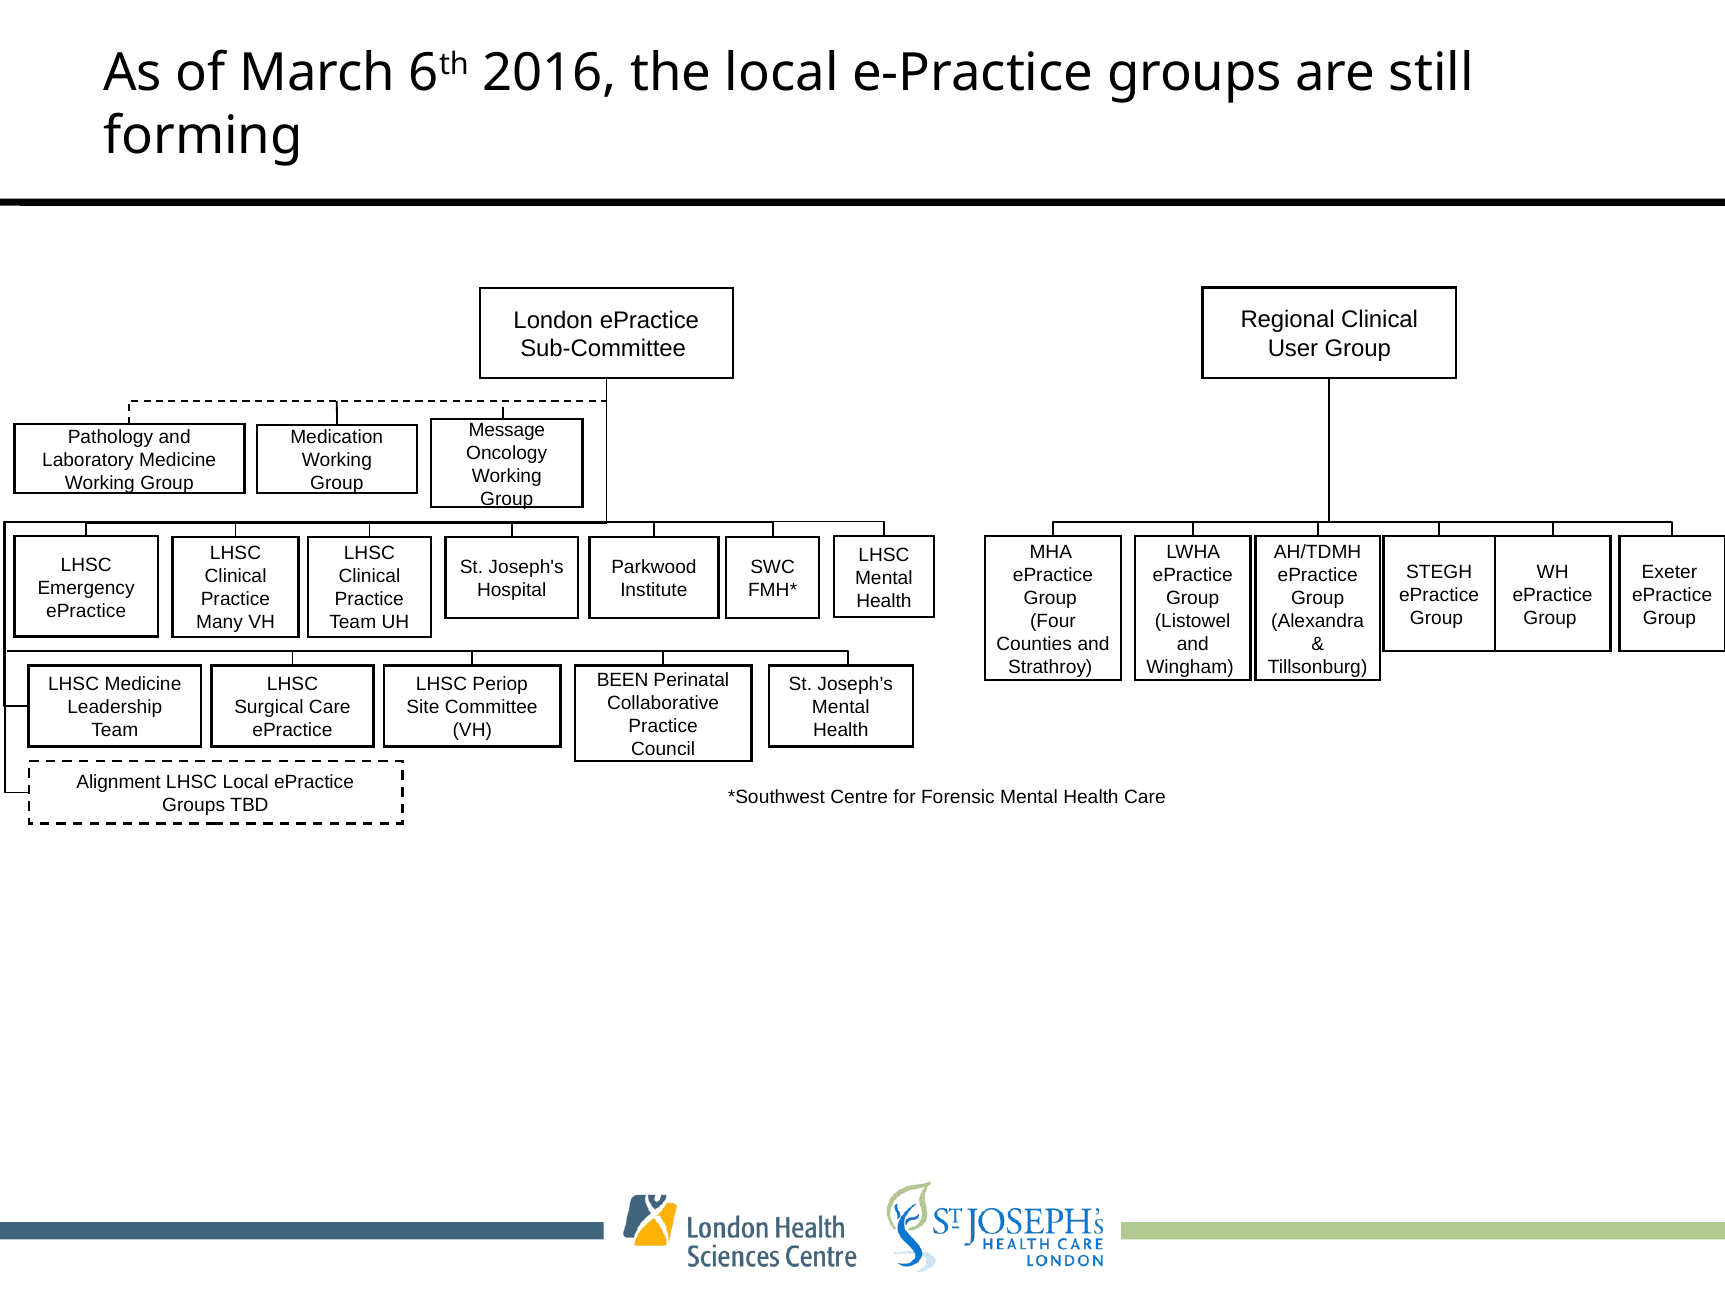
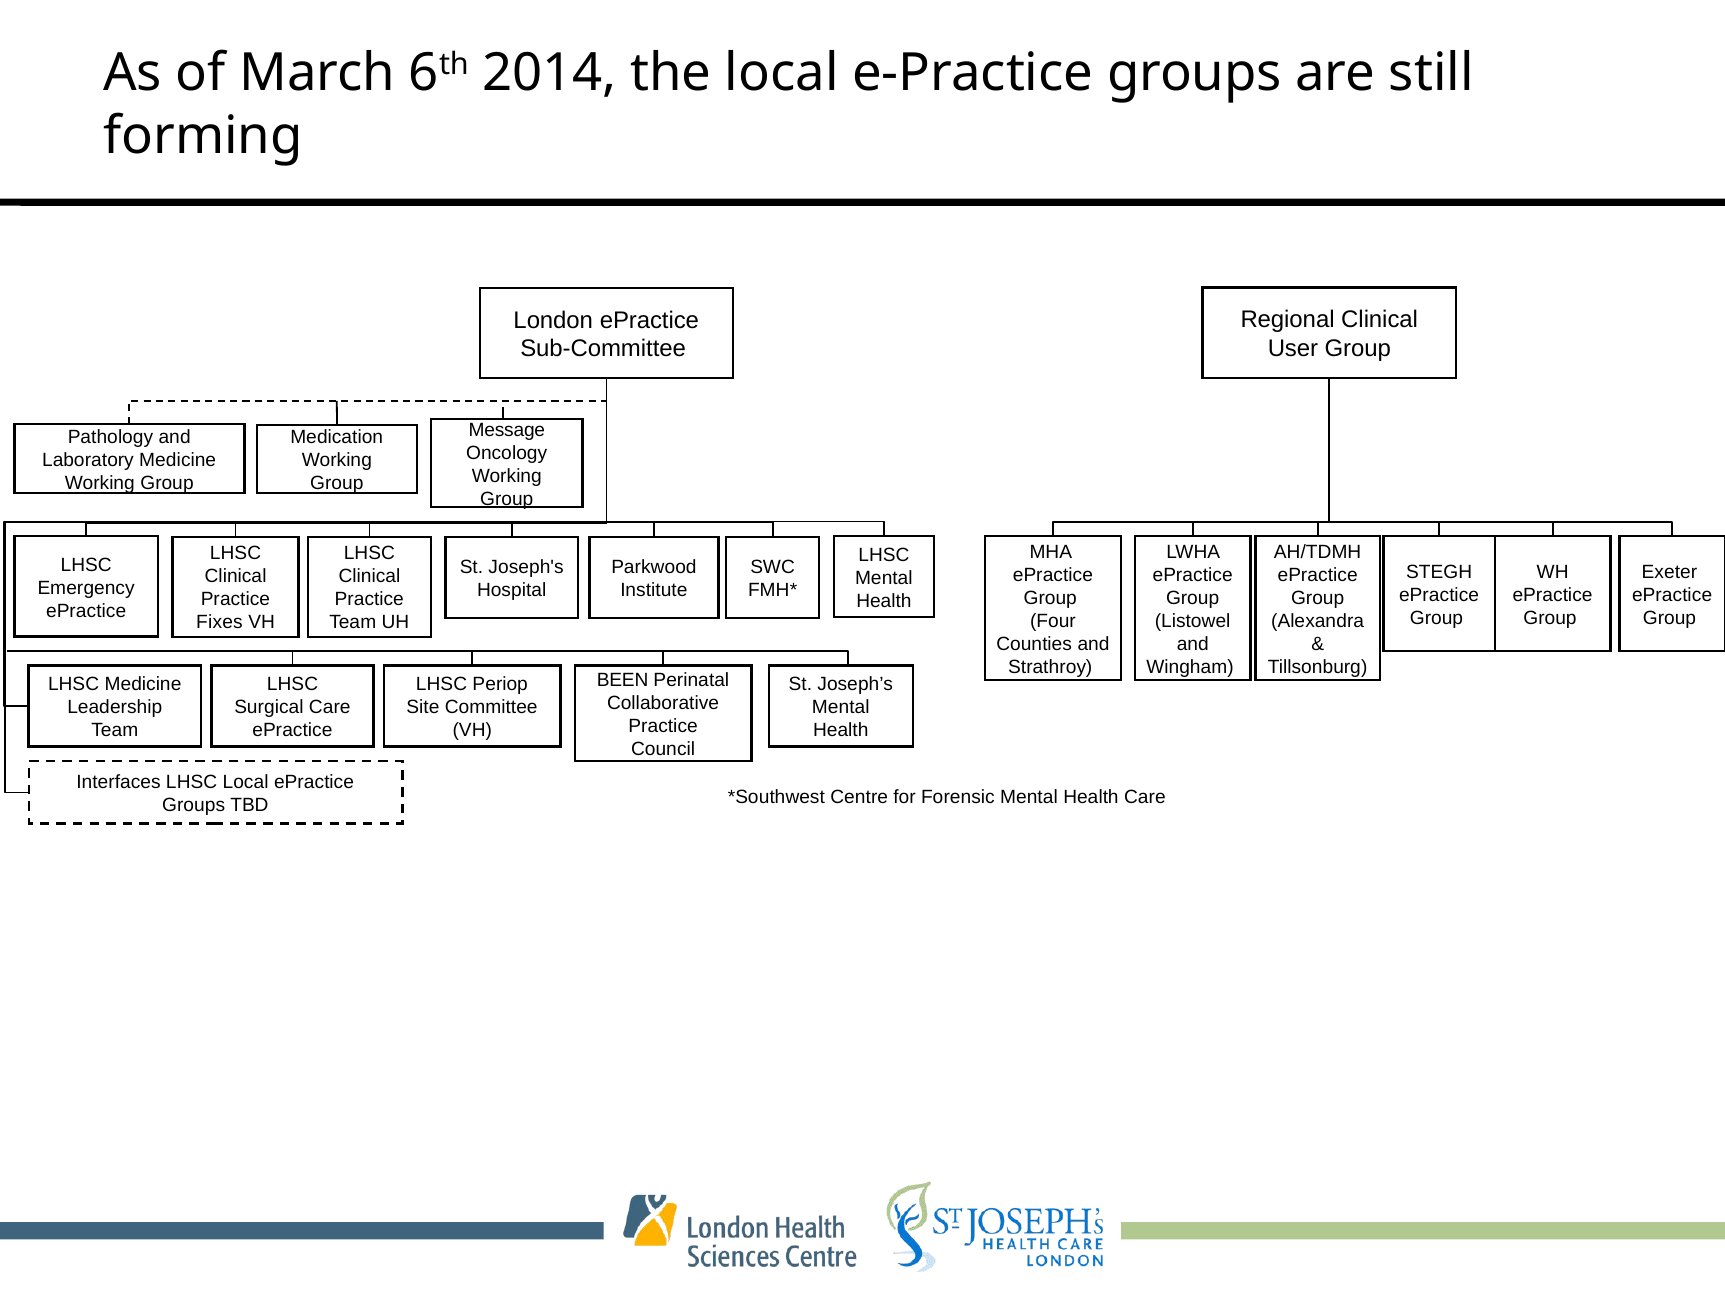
2016: 2016 -> 2014
Many: Many -> Fixes
Alignment: Alignment -> Interfaces
